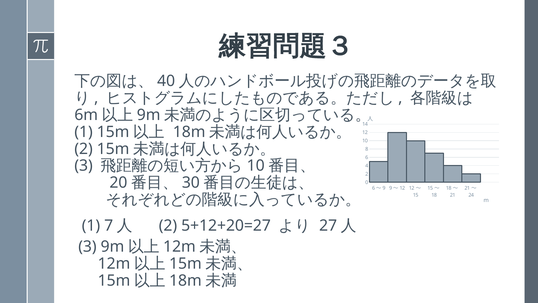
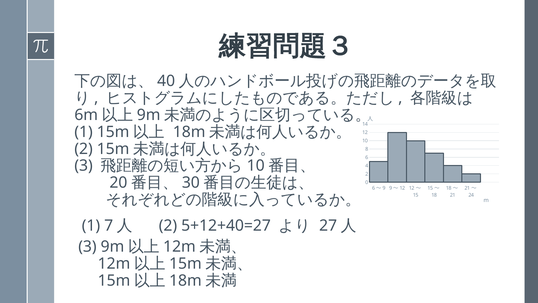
5+12+20=27: 5+12+20=27 -> 5+12+40=27
